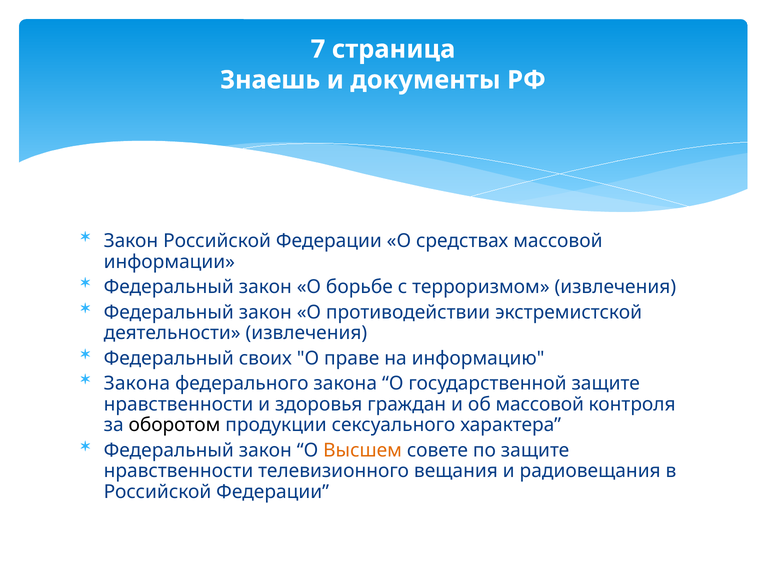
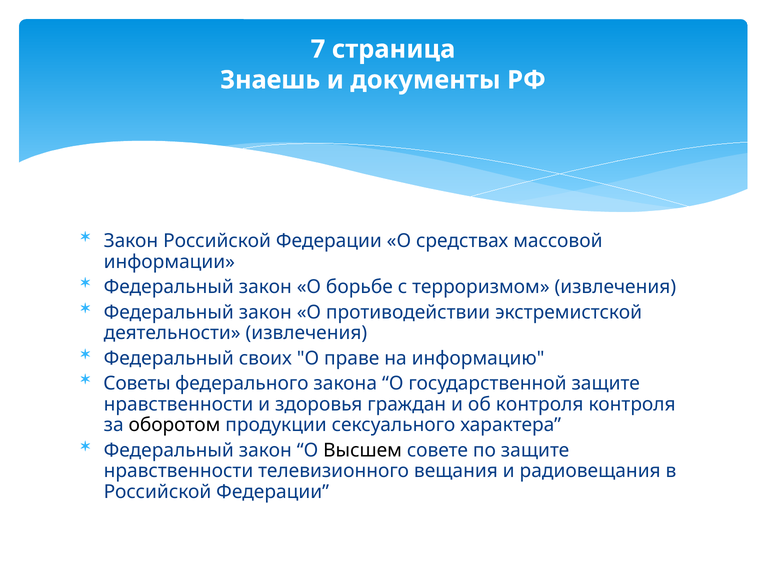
Закона at (137, 383): Закона -> Советы
об массовой: массовой -> контроля
Высшем colour: orange -> black
